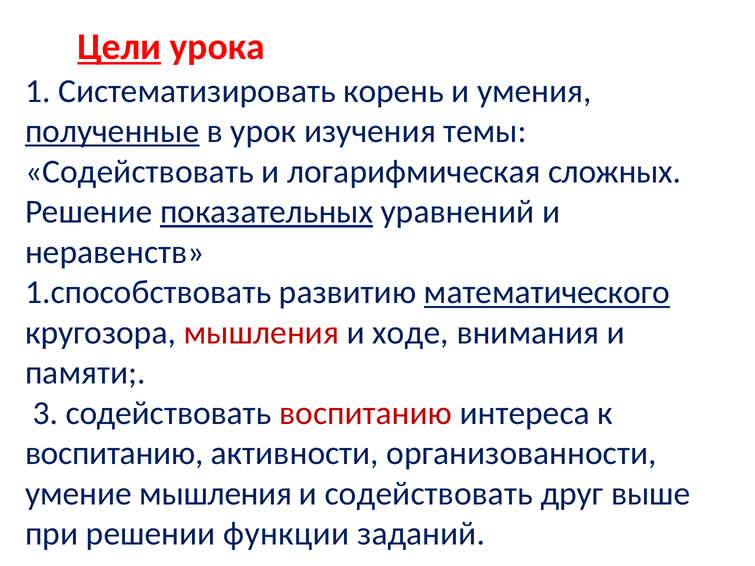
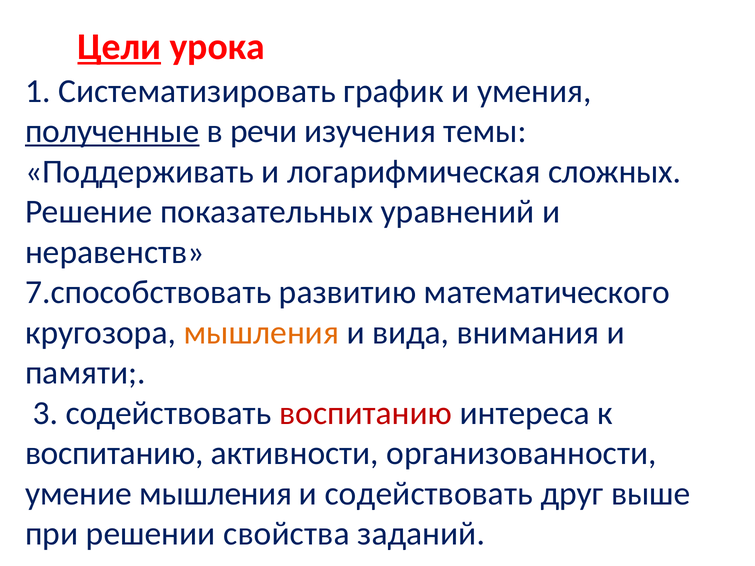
корень: корень -> график
урок: урок -> речи
Содействовать at (139, 172): Содействовать -> Поддерживать
показательных underline: present -> none
1.способствовать: 1.способствовать -> 7.способствовать
математического underline: present -> none
мышления at (261, 333) colour: red -> orange
ходе: ходе -> вида
функции: функции -> свойства
